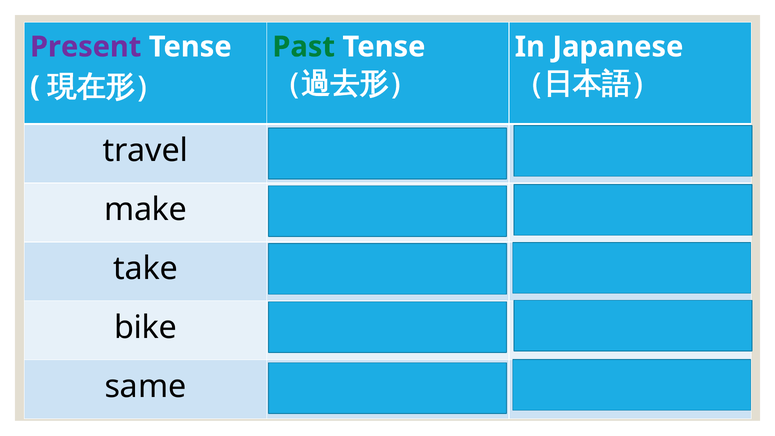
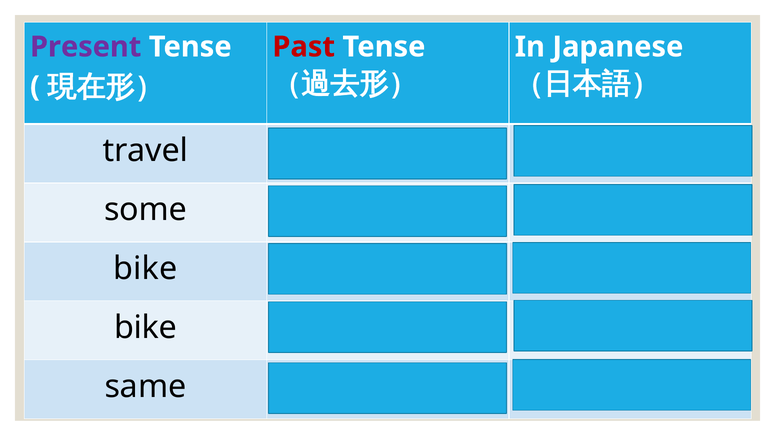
Past colour: green -> red
make: make -> some
take at (145, 269): take -> bike
